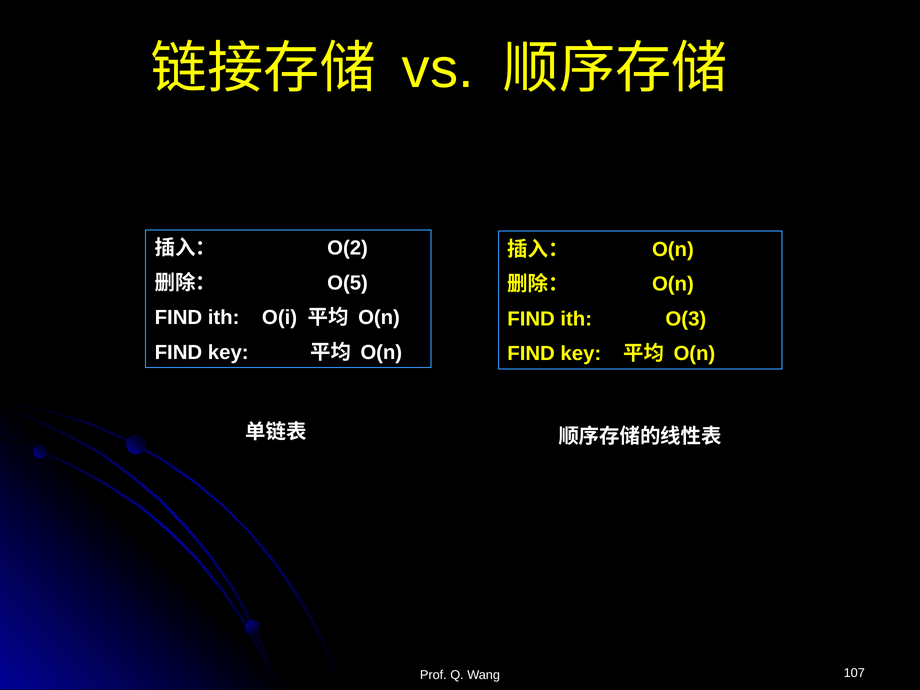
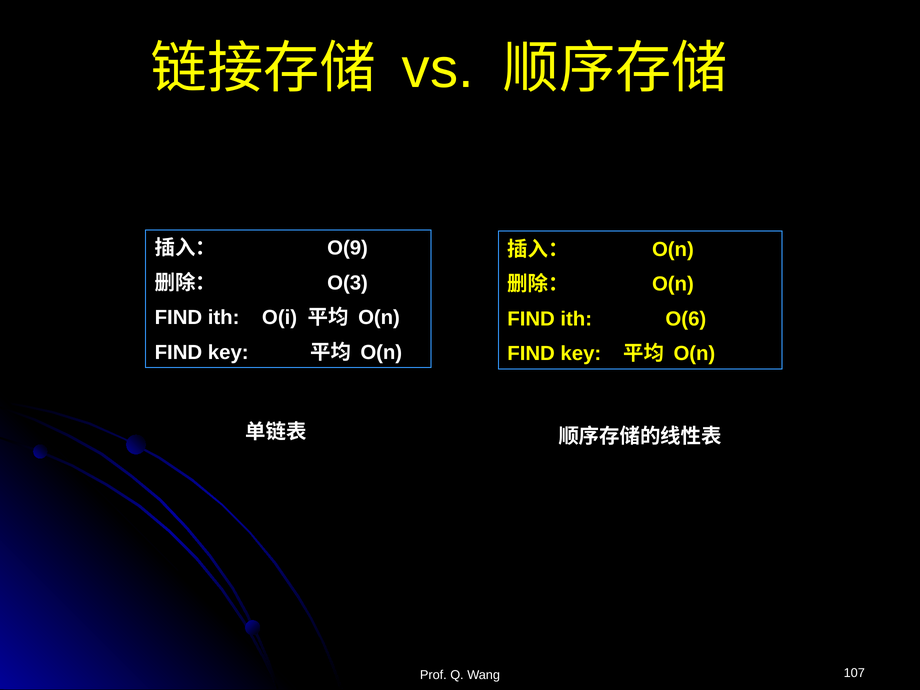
O(2: O(2 -> O(9
O(5: O(5 -> O(3
O(3: O(3 -> O(6
